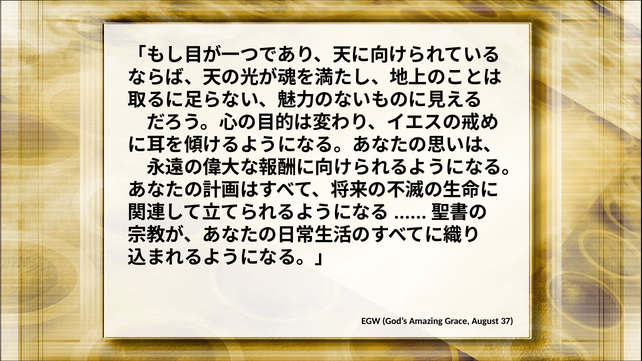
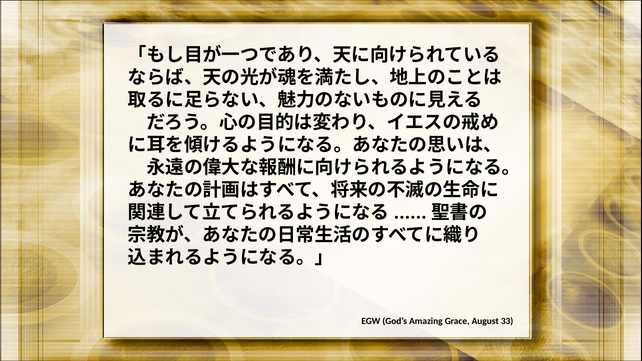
37: 37 -> 33
